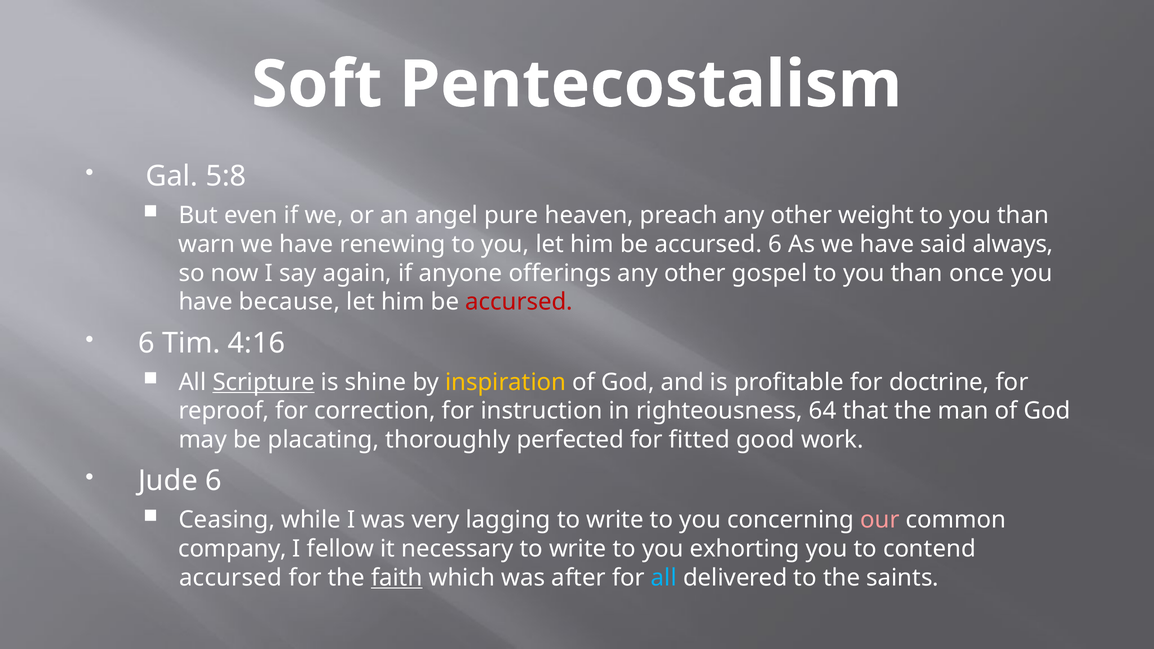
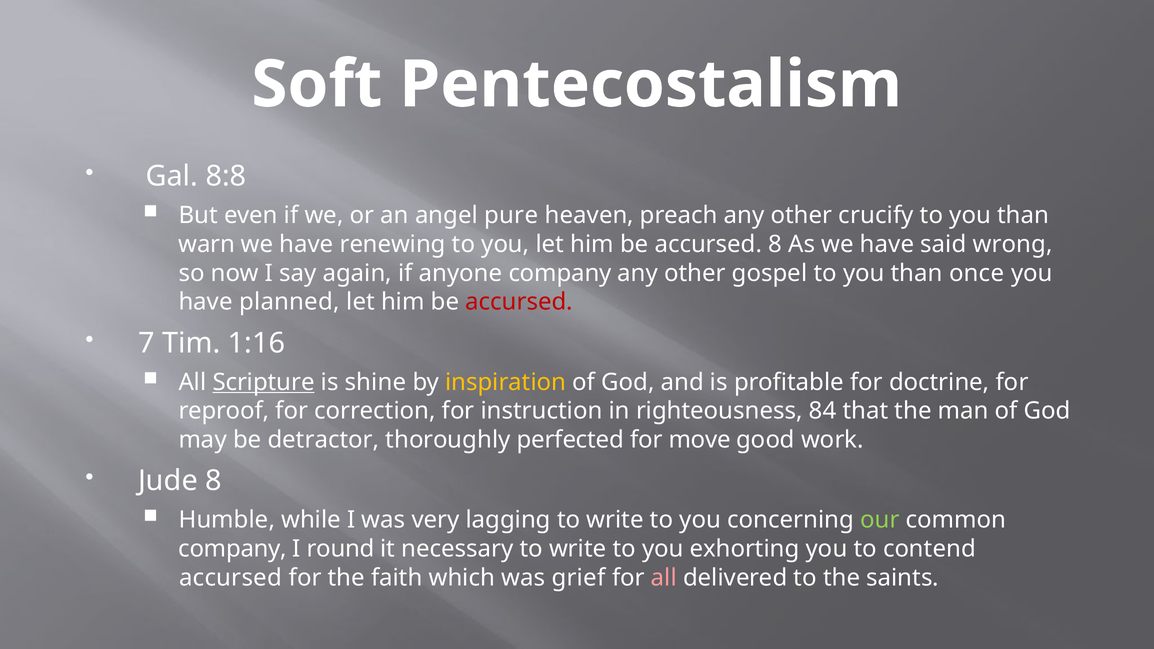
5:8: 5:8 -> 8:8
weight: weight -> crucify
accursed 6: 6 -> 8
always: always -> wrong
anyone offerings: offerings -> company
because: because -> planned
6 at (147, 343): 6 -> 7
4:16: 4:16 -> 1:16
64: 64 -> 84
placating: placating -> detractor
fitted: fitted -> move
Jude 6: 6 -> 8
Ceasing: Ceasing -> Humble
our colour: pink -> light green
fellow: fellow -> round
faith underline: present -> none
after: after -> grief
all at (664, 578) colour: light blue -> pink
